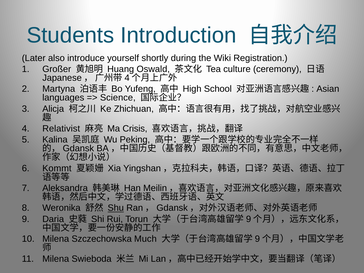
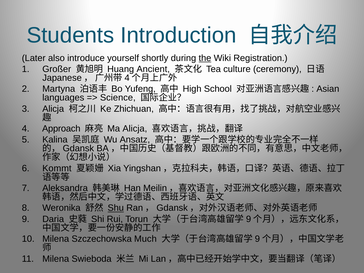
the underline: none -> present
Oswald: Oswald -> Ancient
Relativist: Relativist -> Approach
Ma Crisis: Crisis -> Alicja
Peking: Peking -> Ansatz
